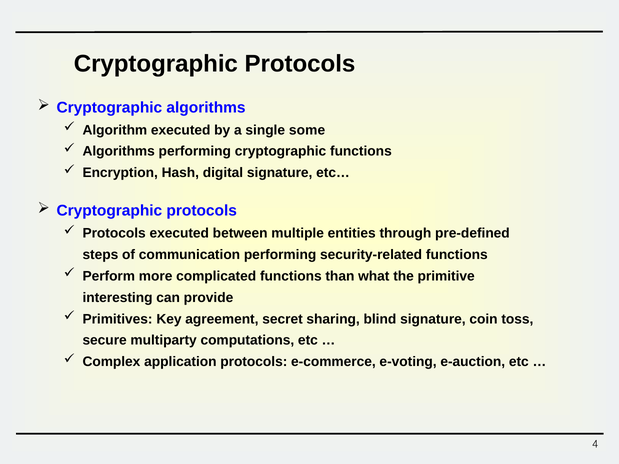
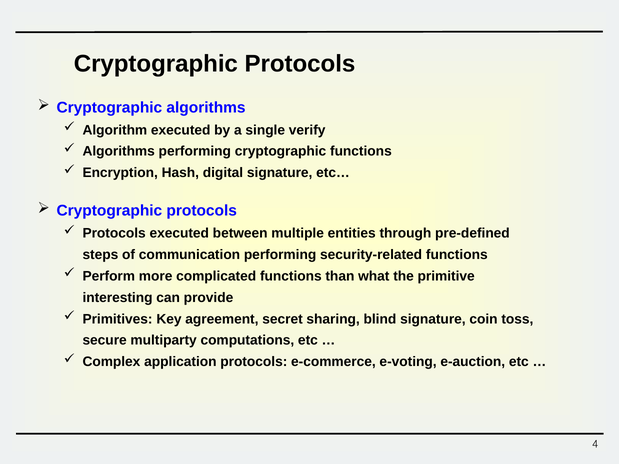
some: some -> verify
